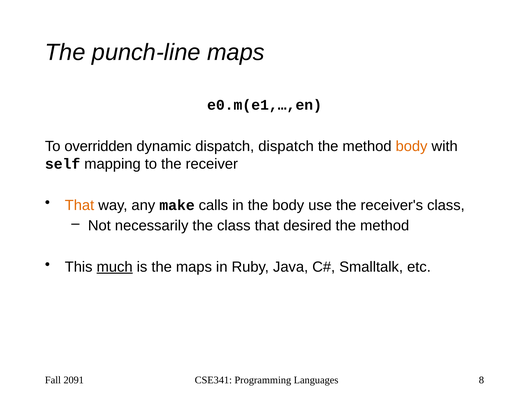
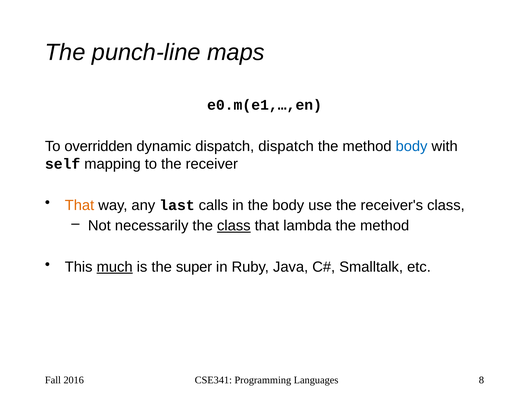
body at (412, 146) colour: orange -> blue
make: make -> last
class at (234, 226) underline: none -> present
desired: desired -> lambda
the maps: maps -> super
2091: 2091 -> 2016
